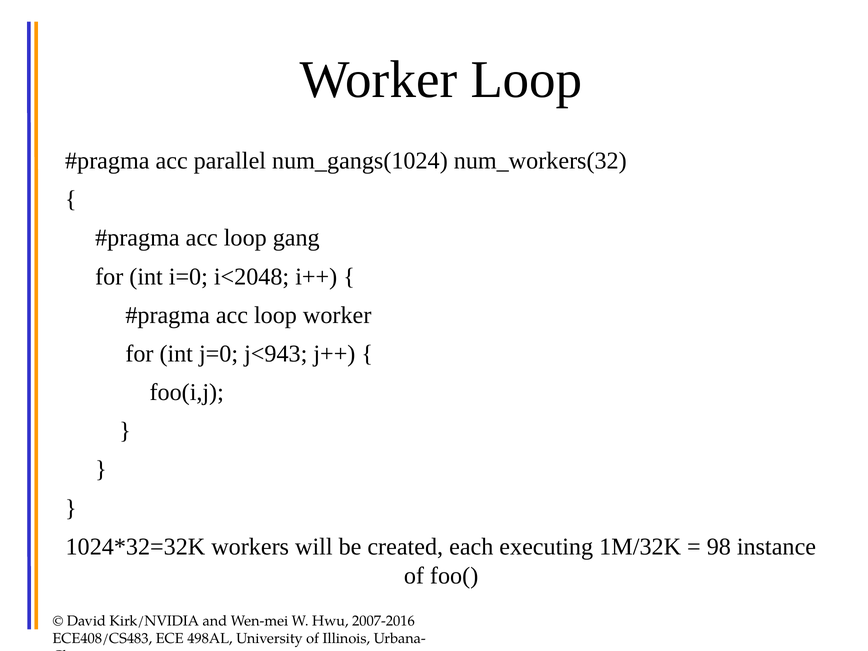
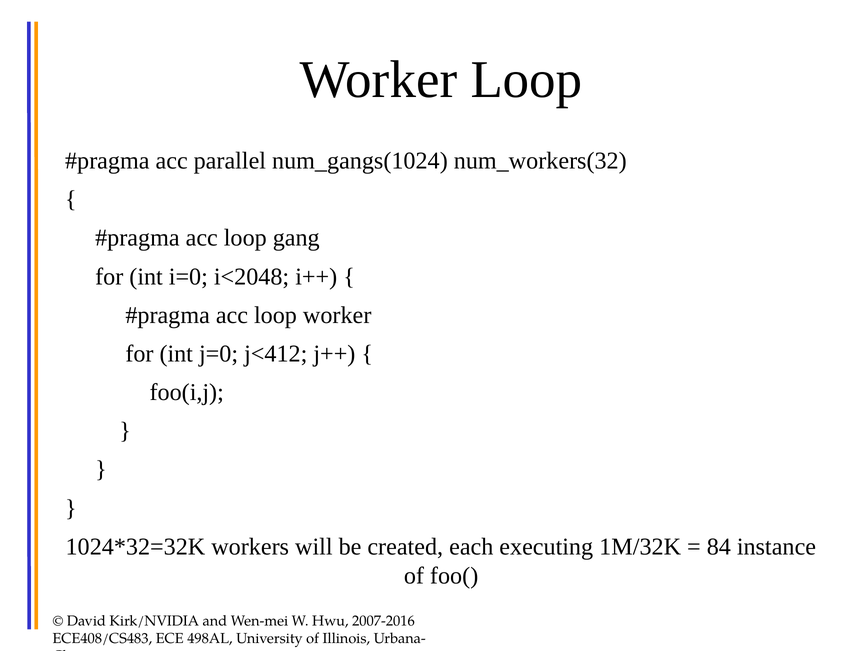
j<943: j<943 -> j<412
98: 98 -> 84
